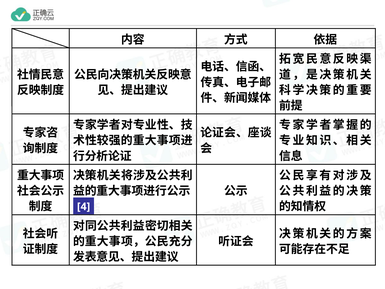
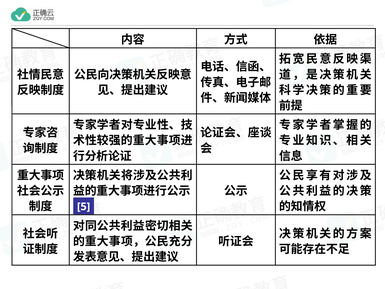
4: 4 -> 5
